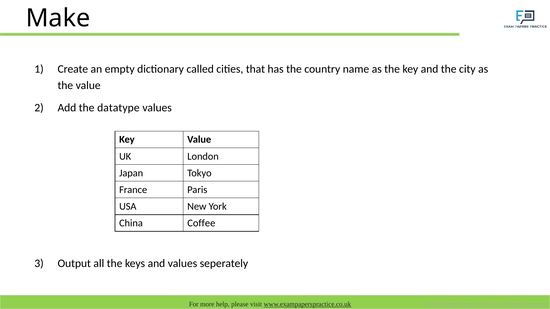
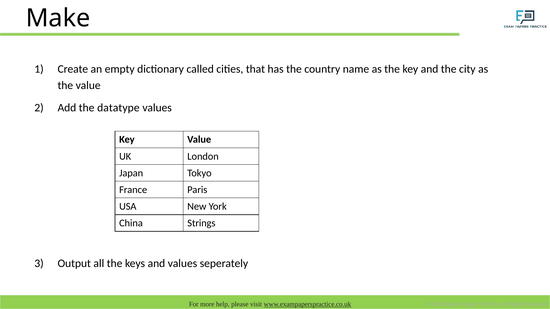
Coffee: Coffee -> Strings
